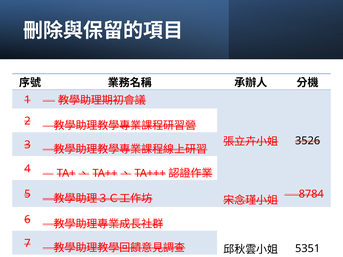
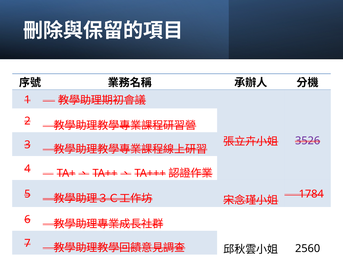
3526 colour: black -> purple
8784: 8784 -> 1784
5351: 5351 -> 2560
